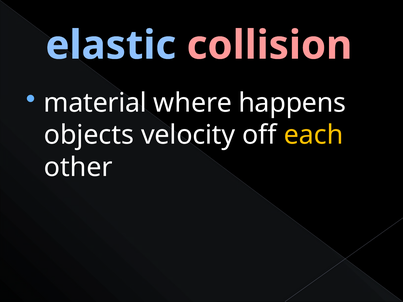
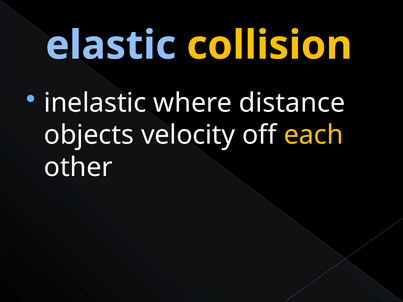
collision colour: pink -> yellow
material: material -> inelastic
happens: happens -> distance
